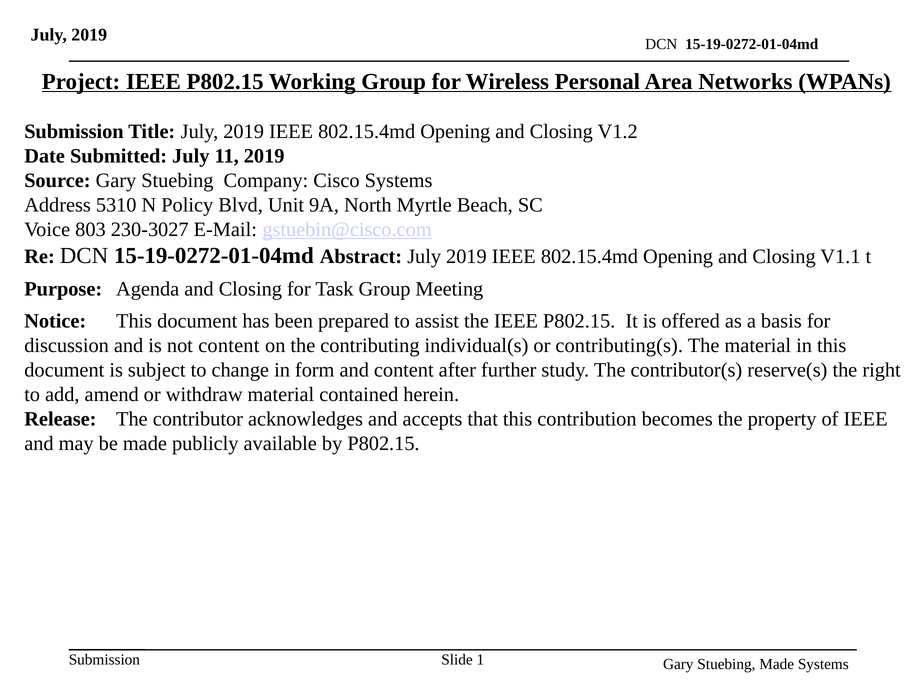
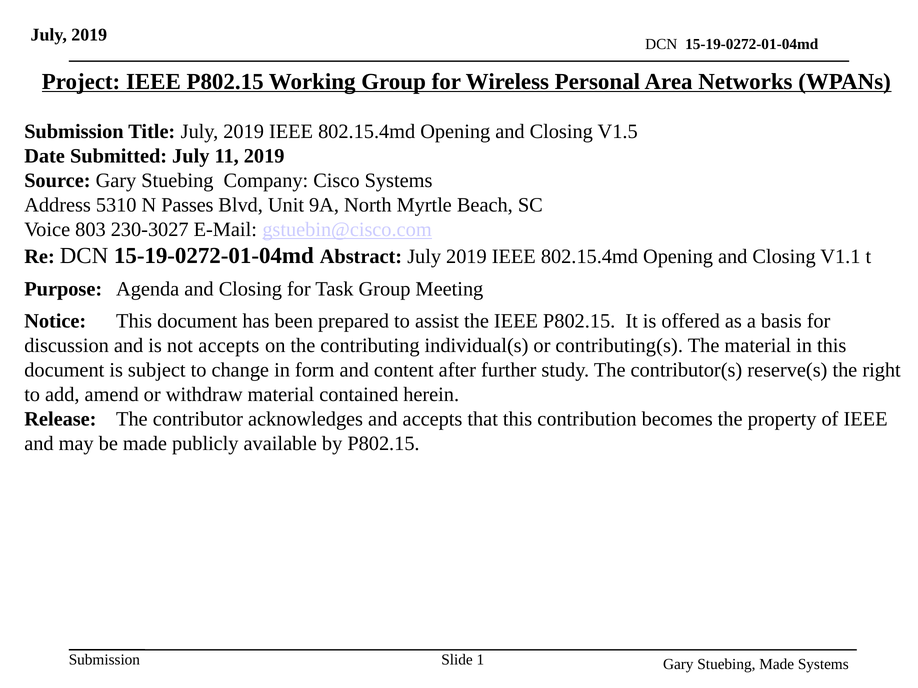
V1.2: V1.2 -> V1.5
Policy: Policy -> Passes
not content: content -> accepts
